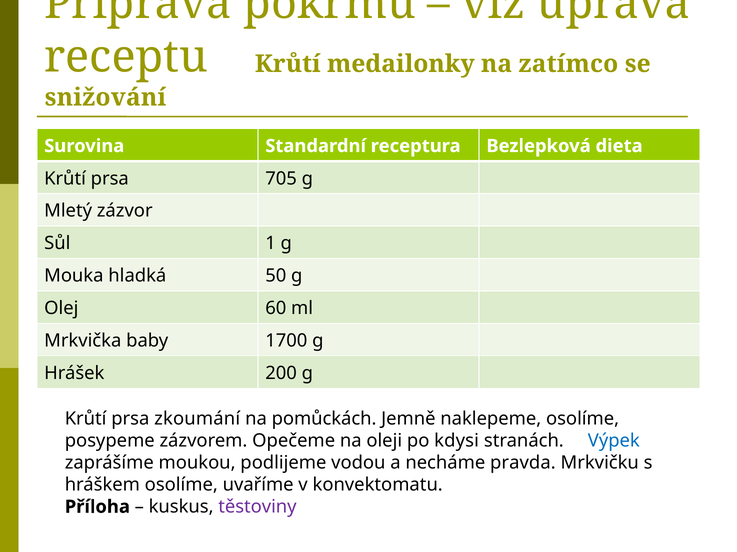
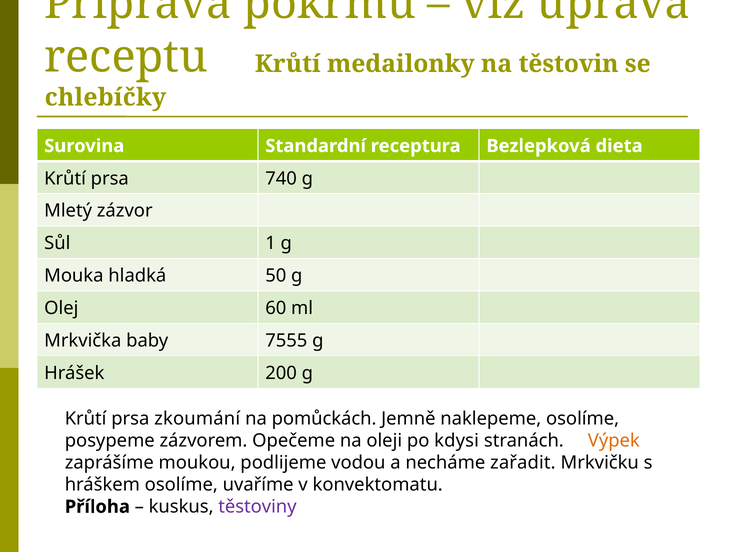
zatímco: zatímco -> těstovin
snižování: snižování -> chlebíčky
705: 705 -> 740
1700: 1700 -> 7555
Výpek colour: blue -> orange
pravda: pravda -> zařadit
